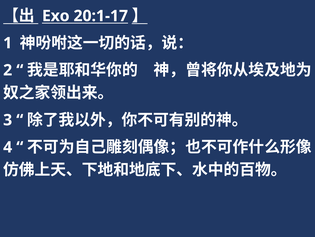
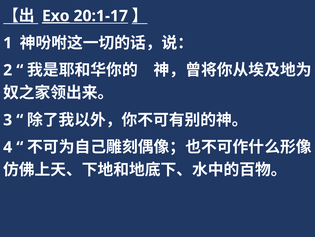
Exo underline: none -> present
